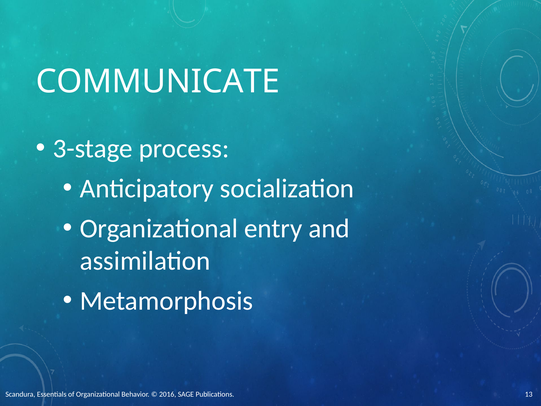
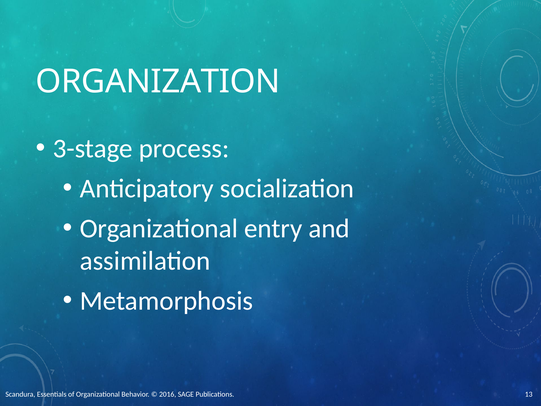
COMMUNICATE: COMMUNICATE -> ORGANIZATION
